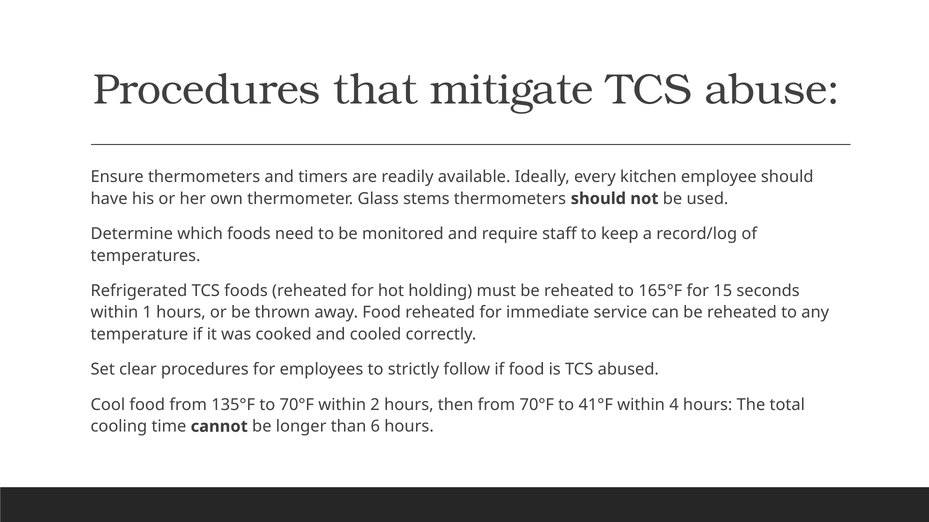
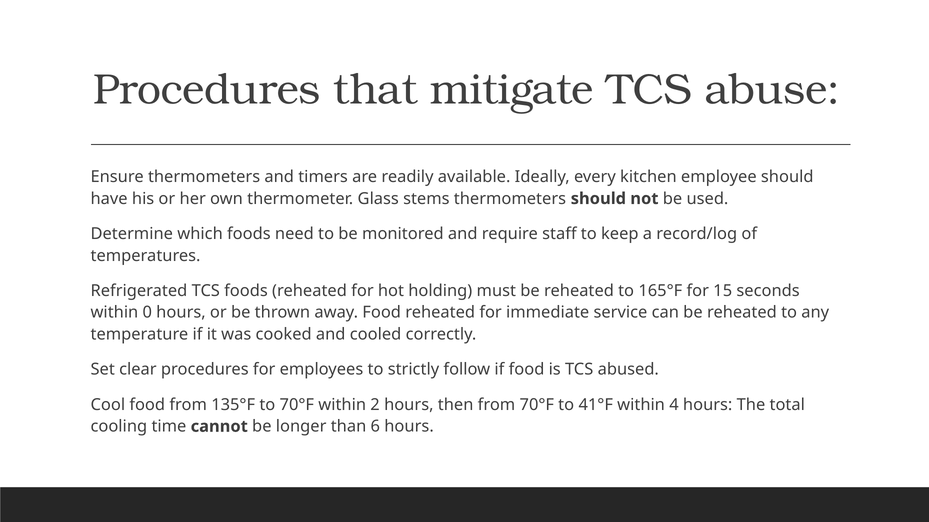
1: 1 -> 0
